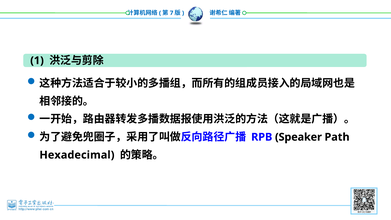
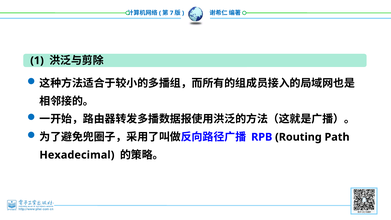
Speaker: Speaker -> Routing
